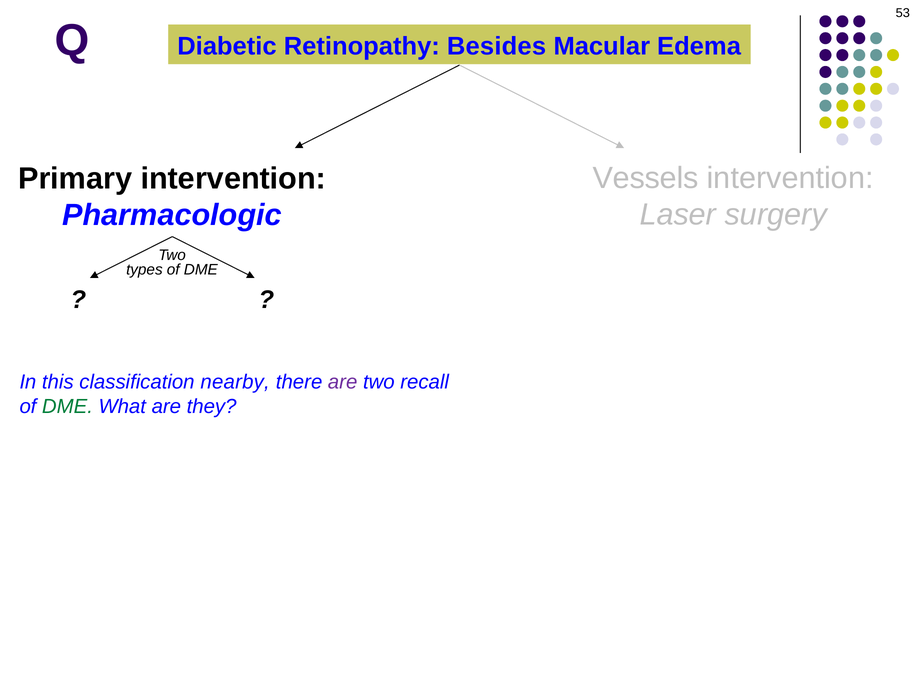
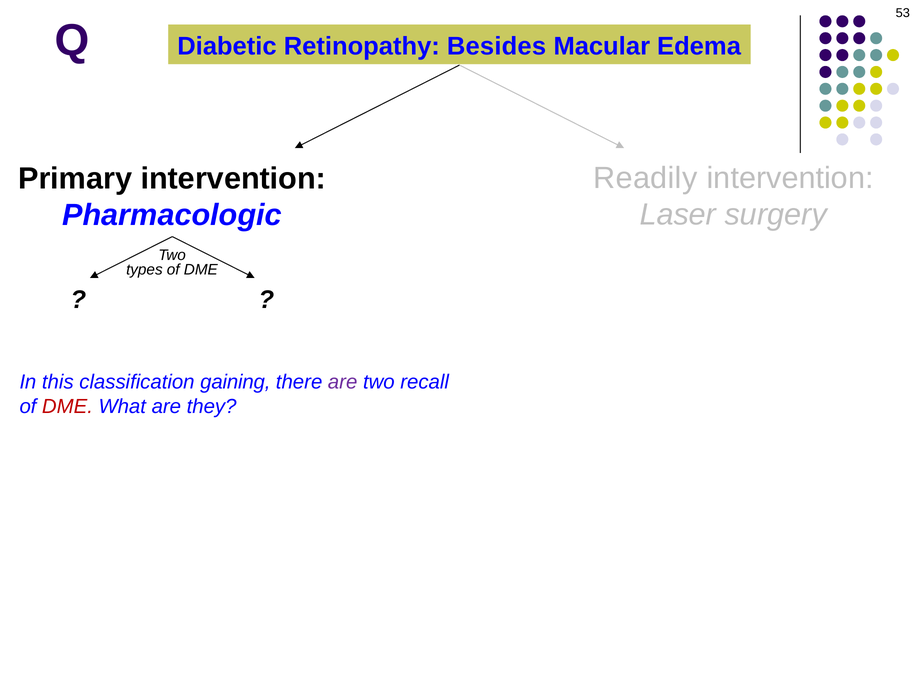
Vessels: Vessels -> Readily
nearby: nearby -> gaining
DME at (67, 407) colour: green -> red
